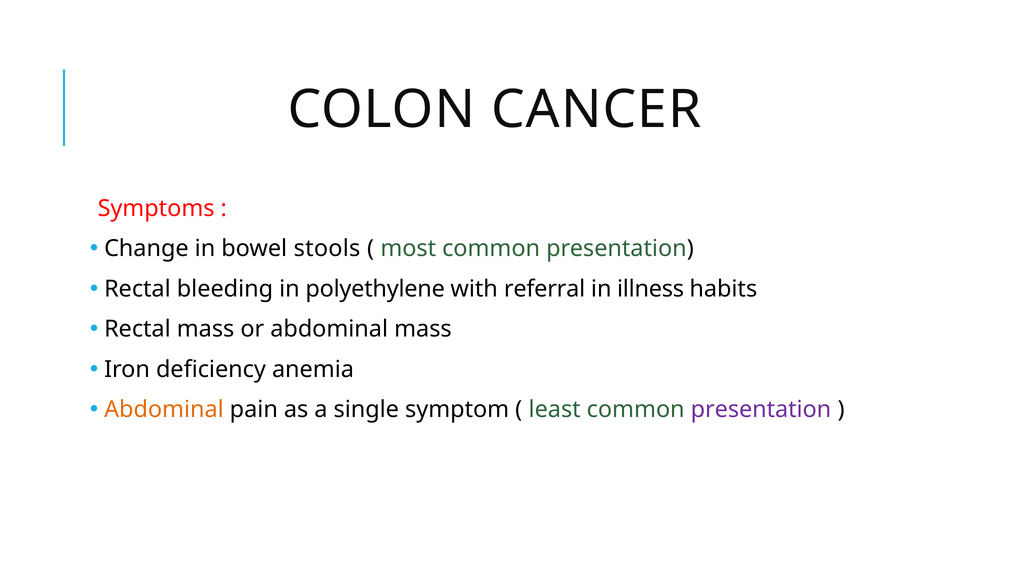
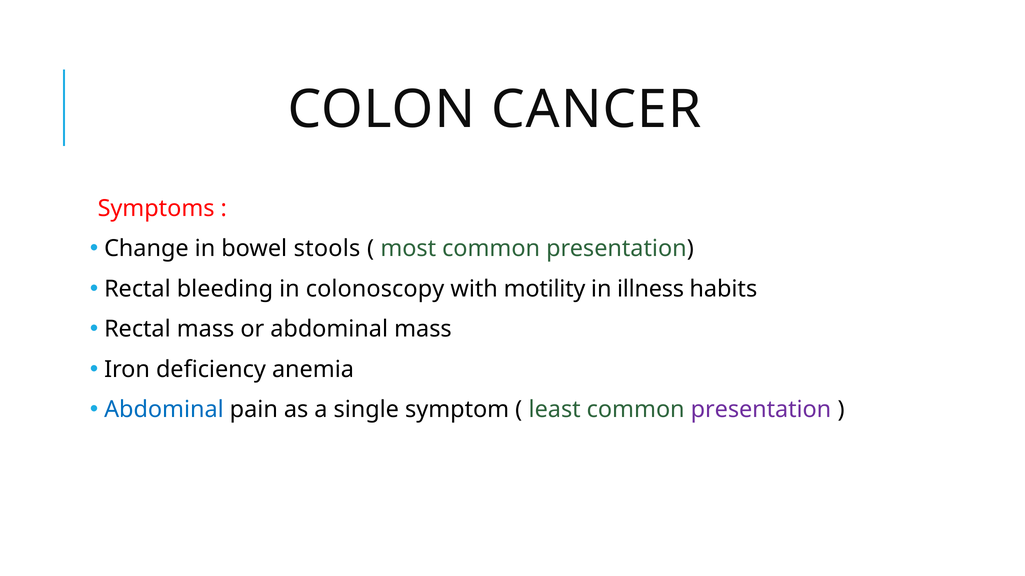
polyethylene: polyethylene -> colonoscopy
referral: referral -> motility
Abdominal at (164, 410) colour: orange -> blue
